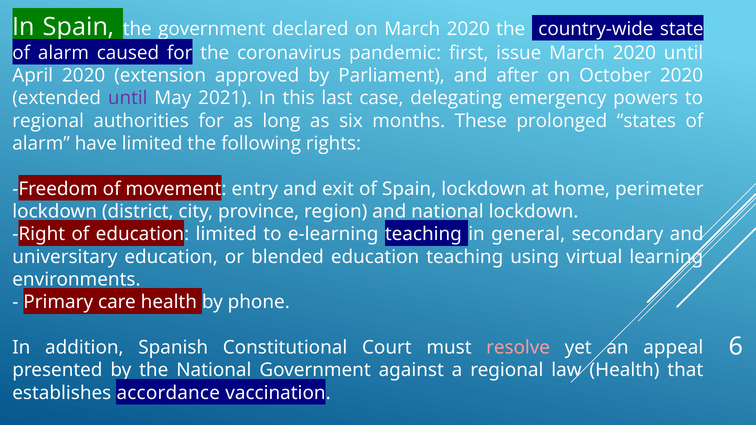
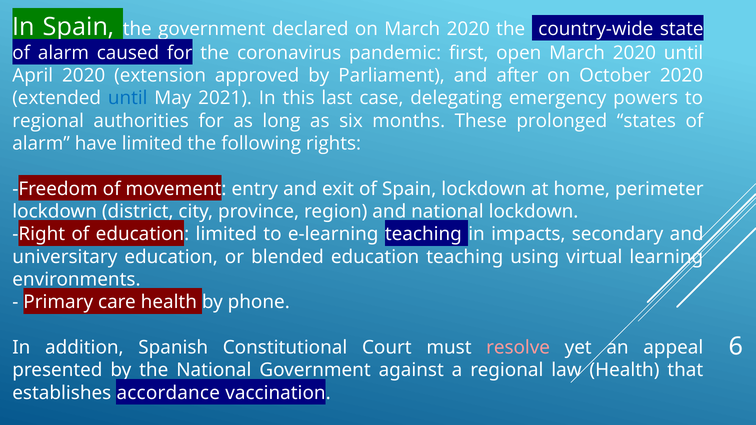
issue: issue -> open
until at (128, 98) colour: purple -> blue
general: general -> impacts
